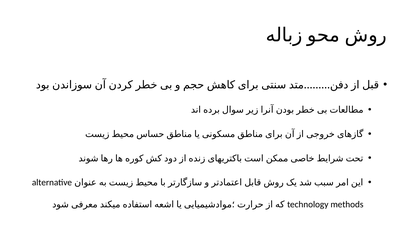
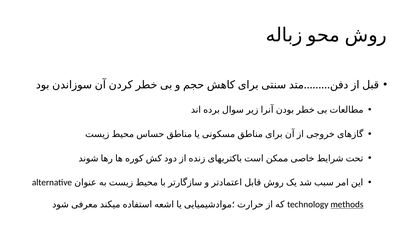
methods underline: none -> present
